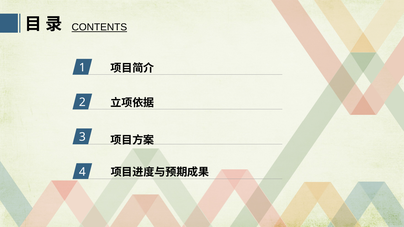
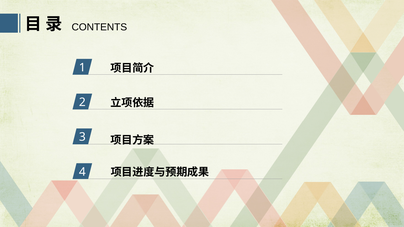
CONTENTS underline: present -> none
